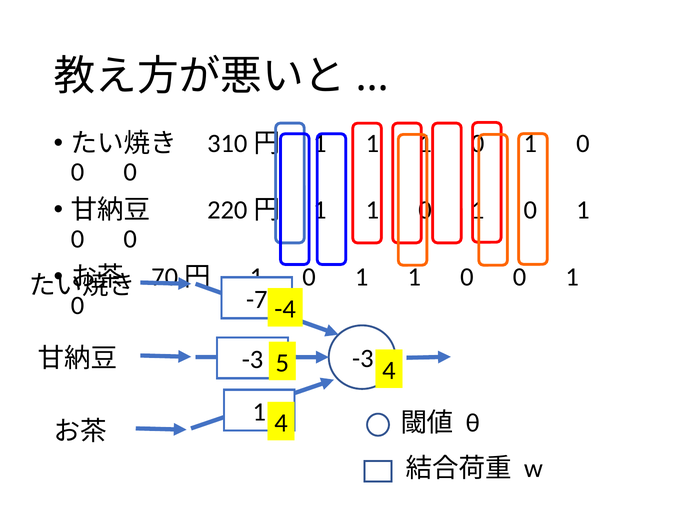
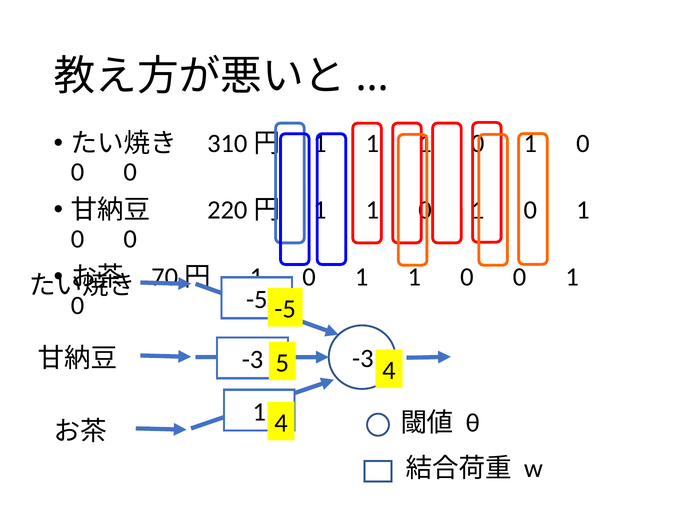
-7 at (257, 300): -7 -> -5
-4 at (285, 310): -4 -> -5
